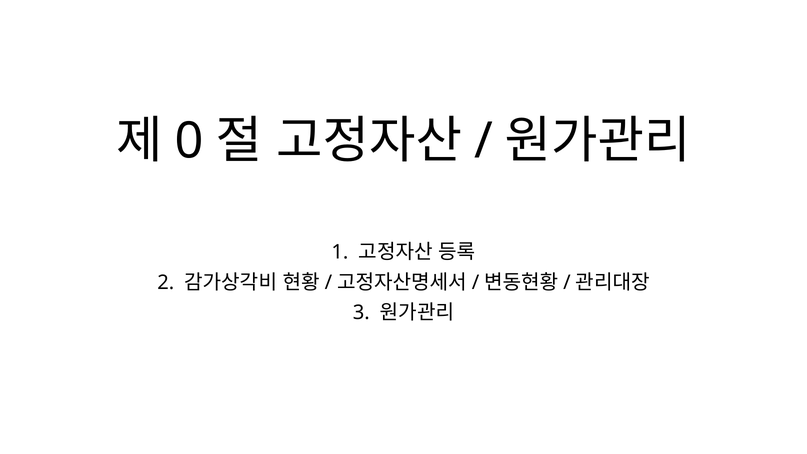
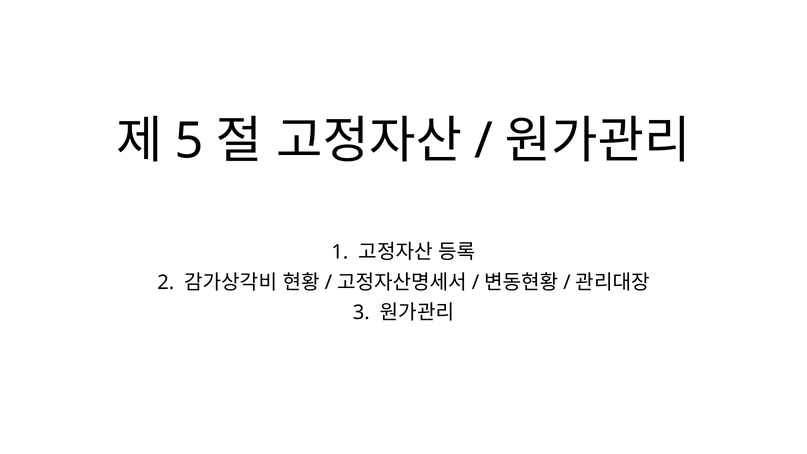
0: 0 -> 5
